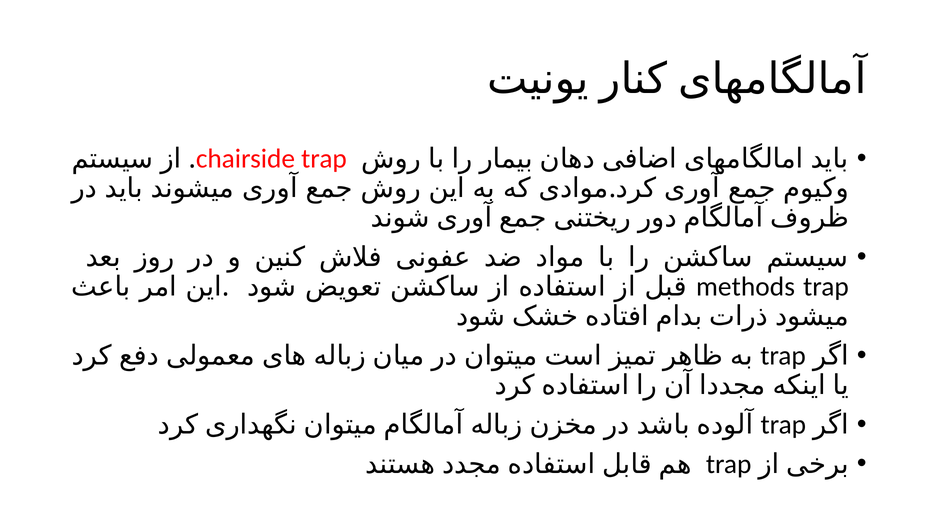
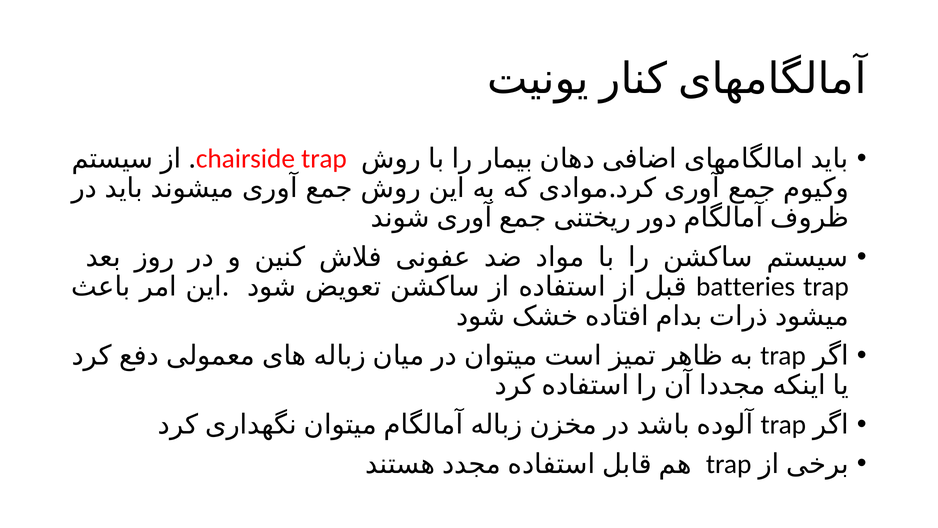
methods: methods -> batteries
